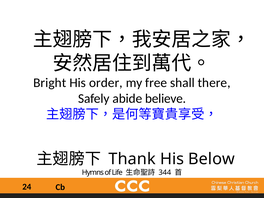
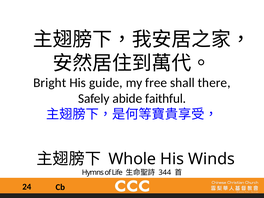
order: order -> guide
believe: believe -> faithful
Thank: Thank -> Whole
Below: Below -> Winds
